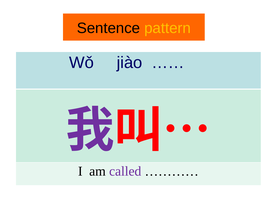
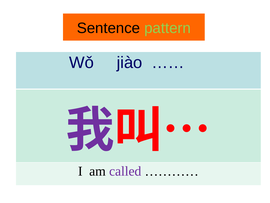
pattern colour: yellow -> light green
